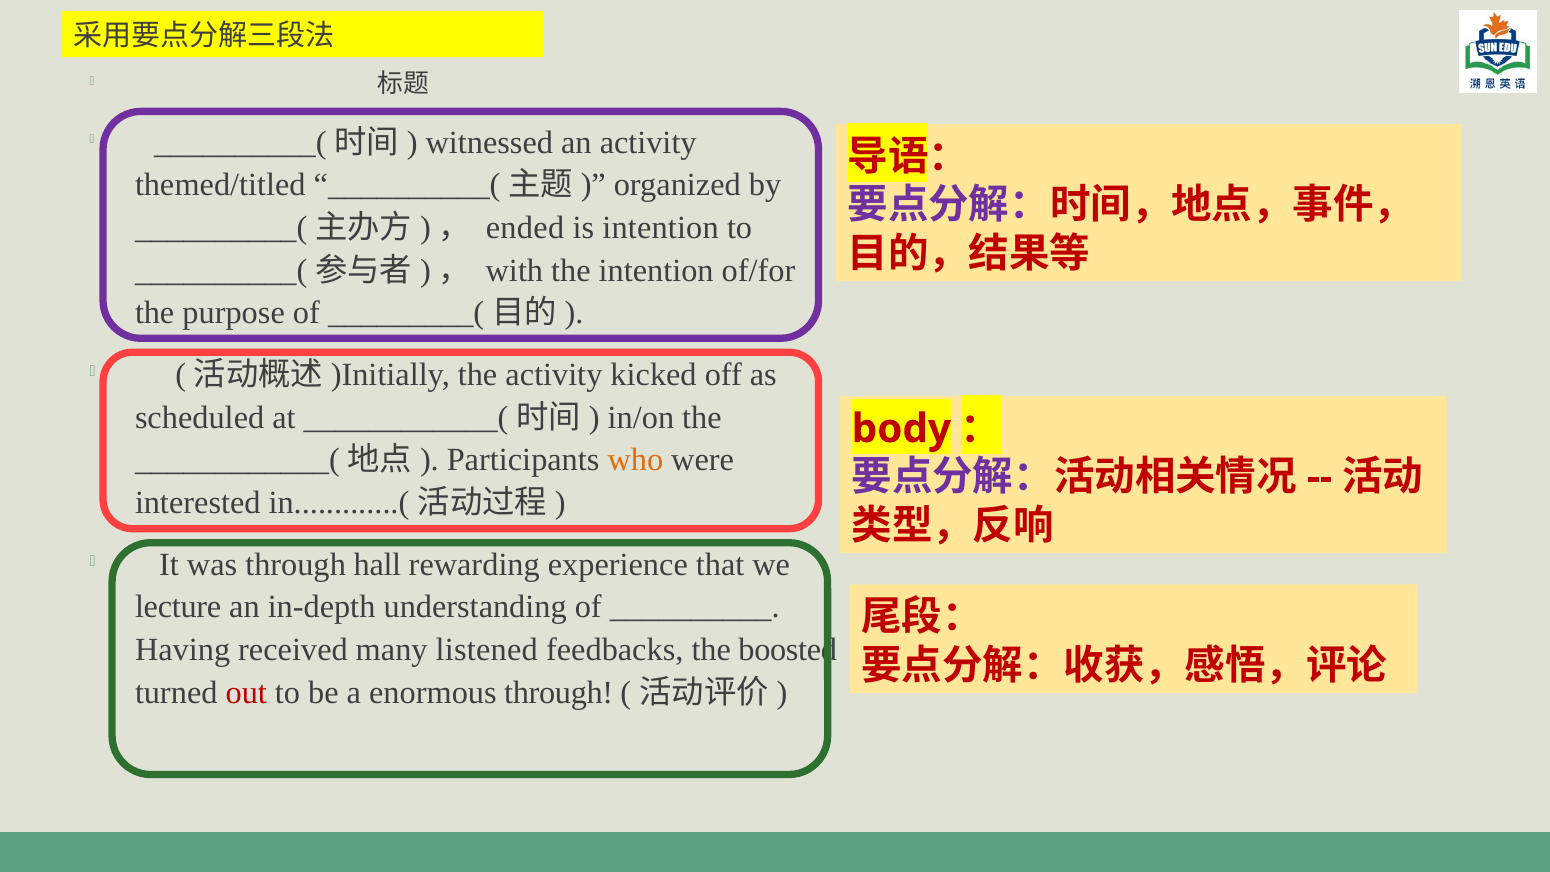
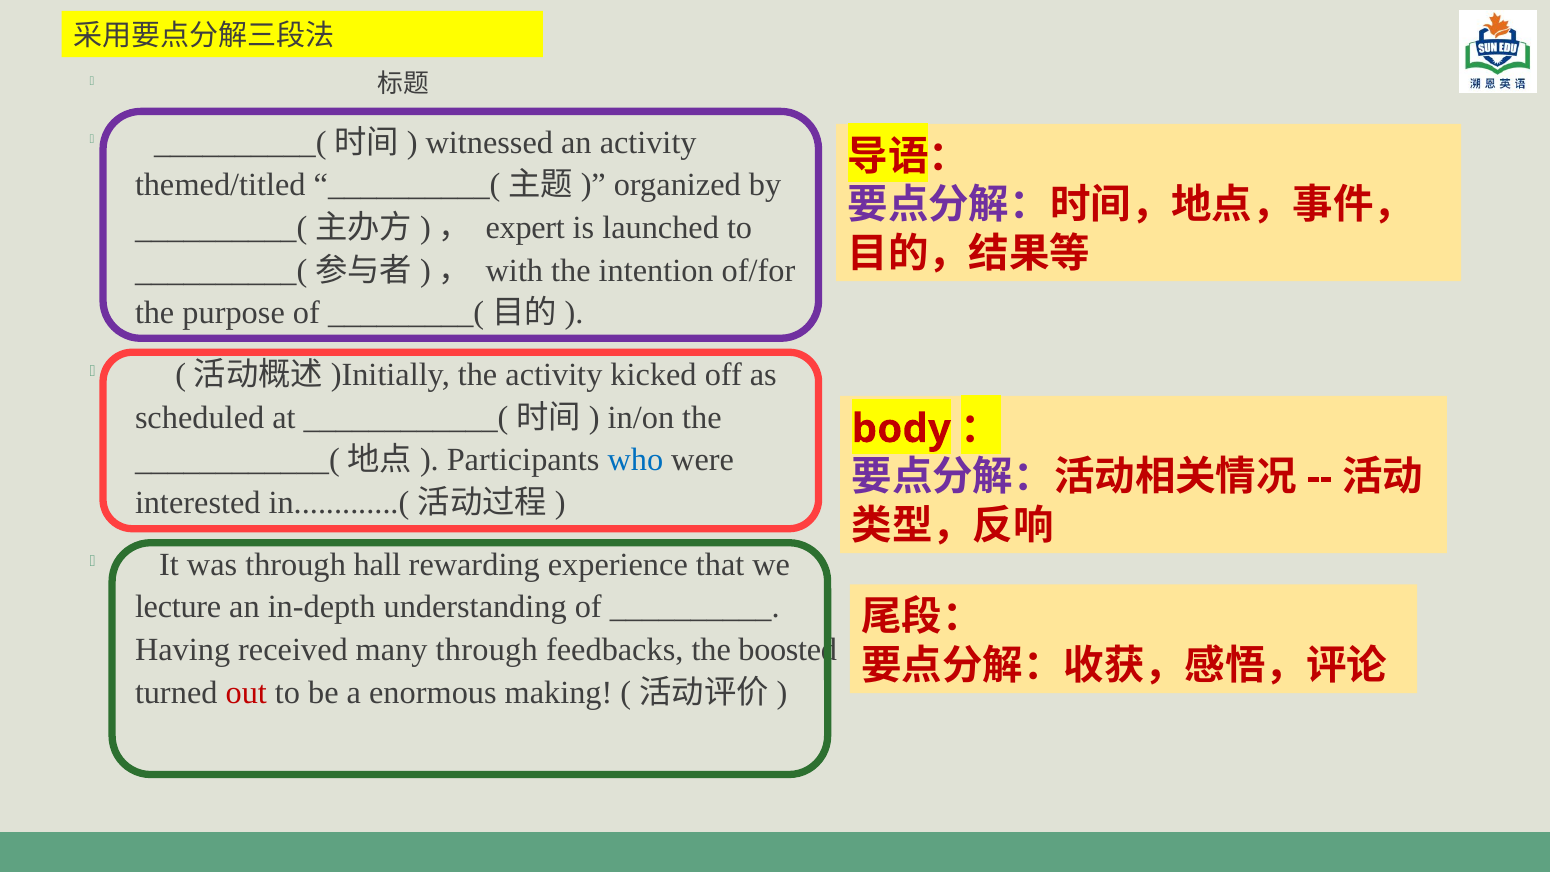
ended: ended -> expert
is intention: intention -> launched
who colour: orange -> blue
many listened: listened -> through
enormous through: through -> making
